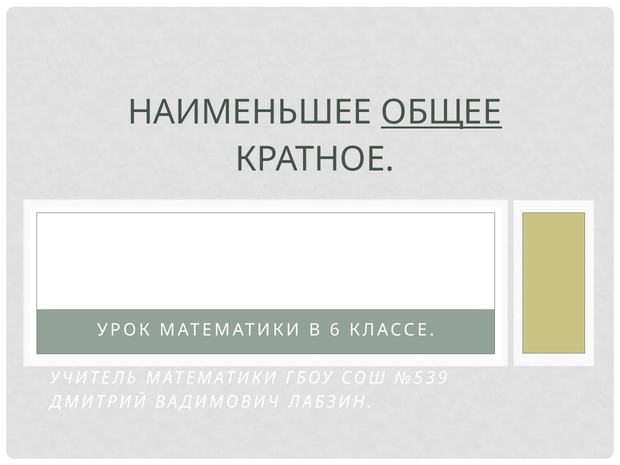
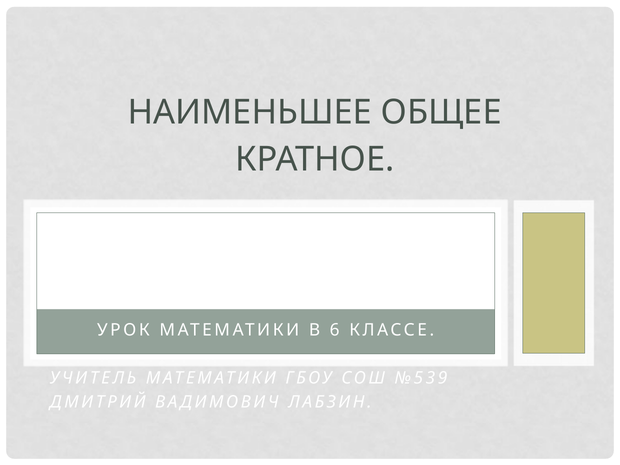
ОБЩЕЕ underline: present -> none
